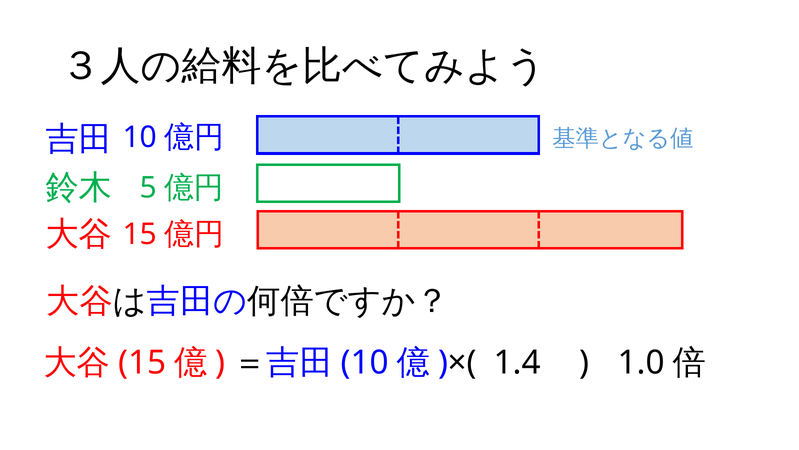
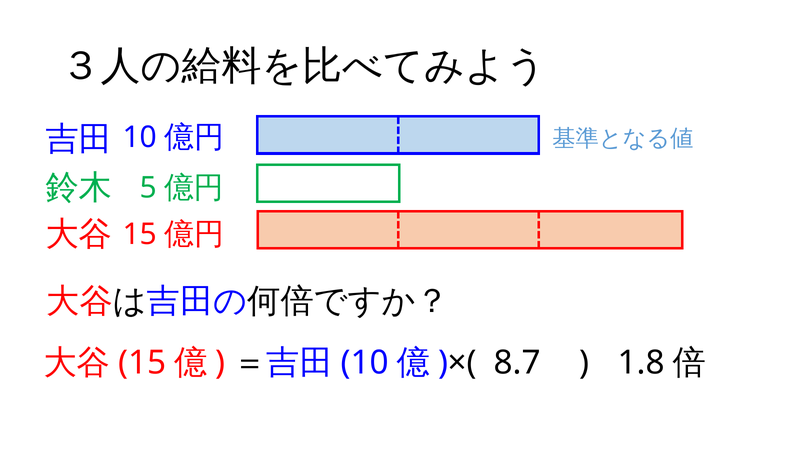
1.4: 1.4 -> 8.7
1.0: 1.0 -> 1.8
